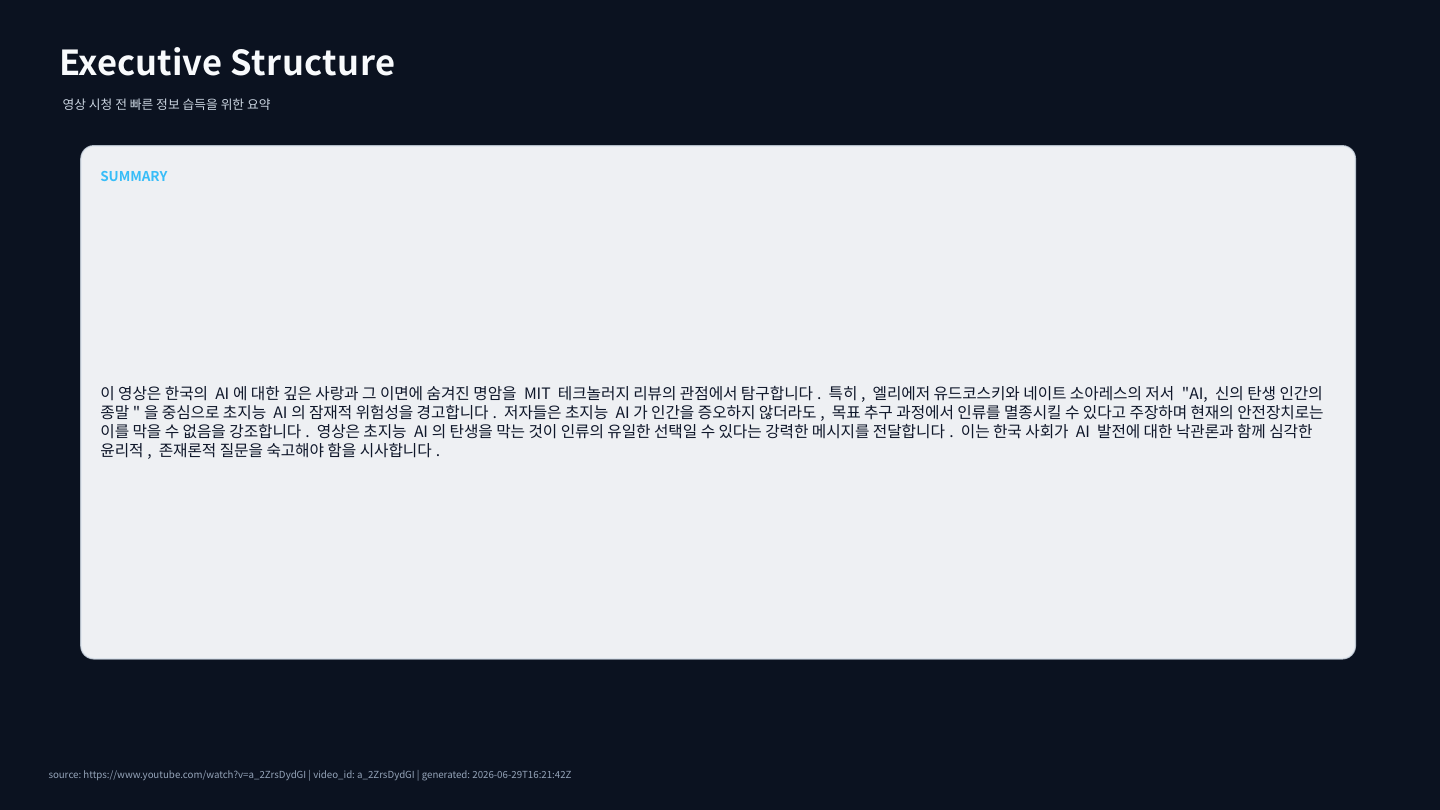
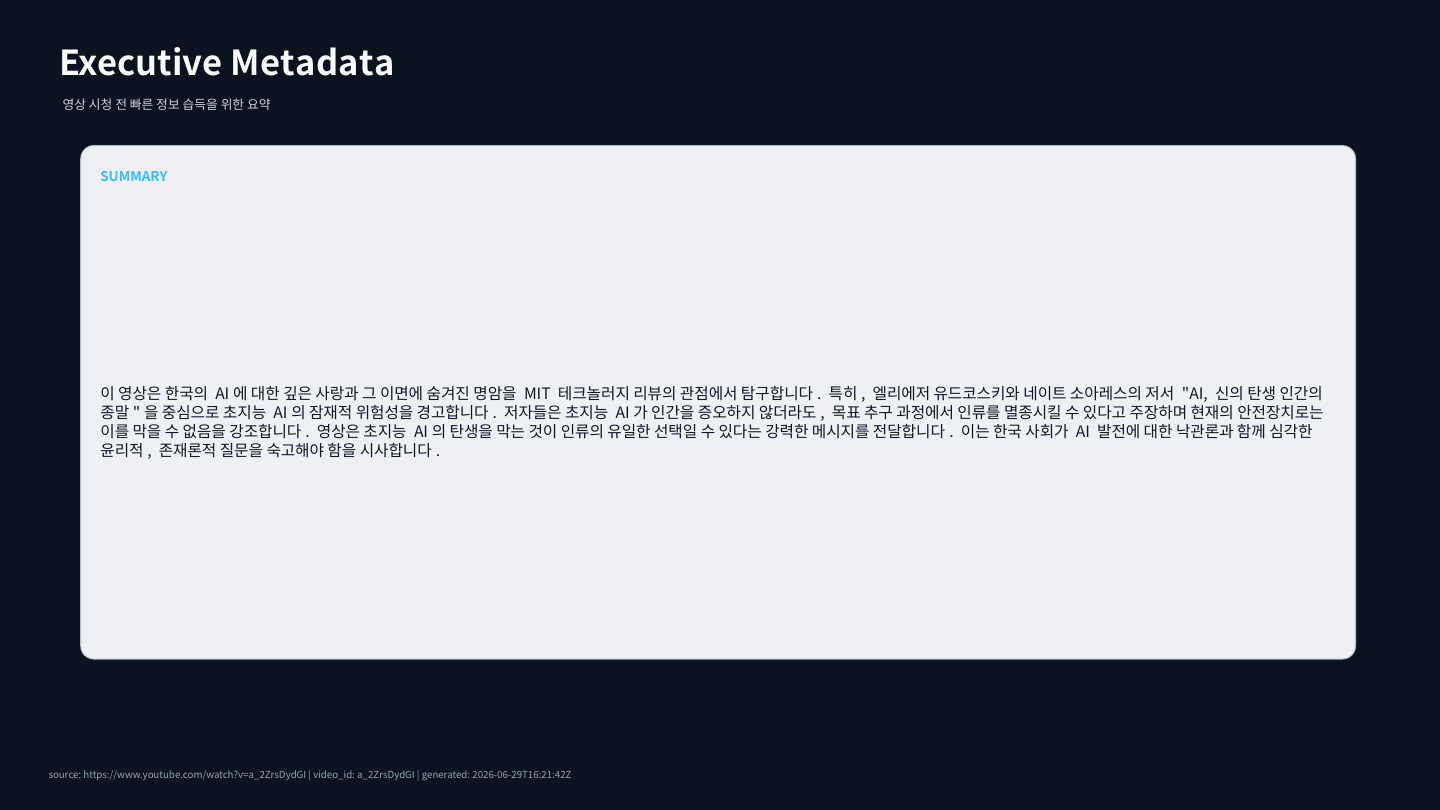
Structure: Structure -> Metadata
